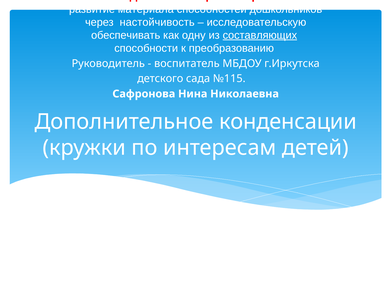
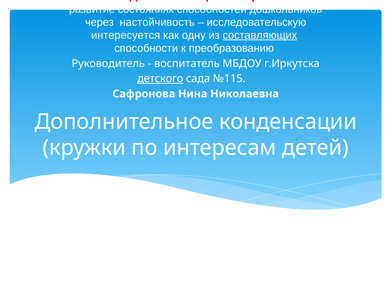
материала: материала -> состояниях
обеспечивать: обеспечивать -> интересуется
детского underline: none -> present
